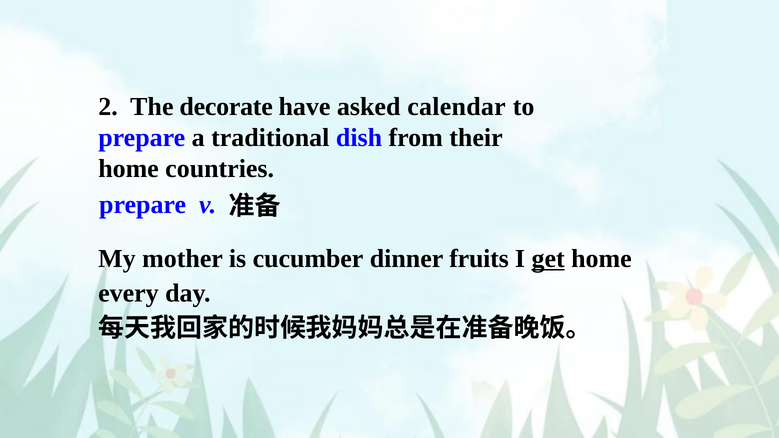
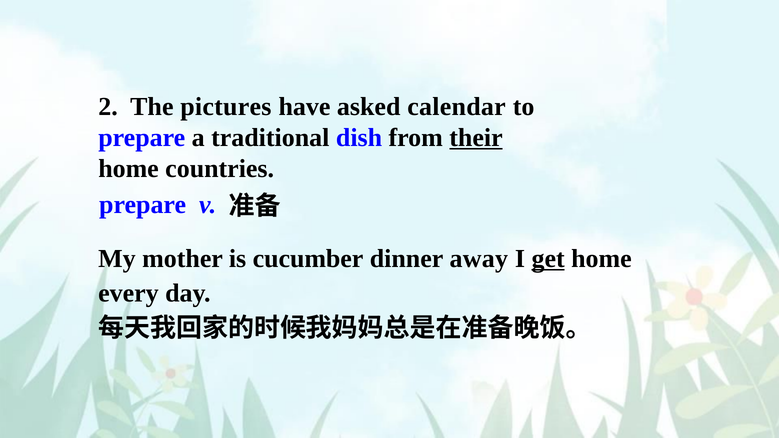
decorate: decorate -> pictures
their underline: none -> present
fruits: fruits -> away
